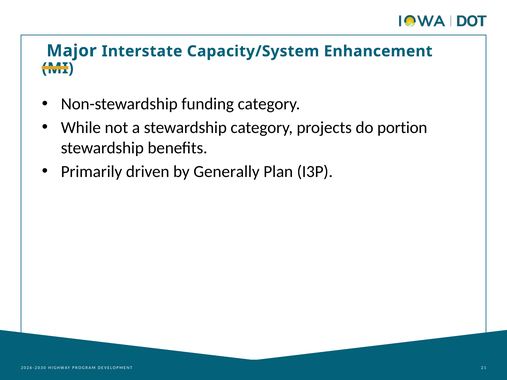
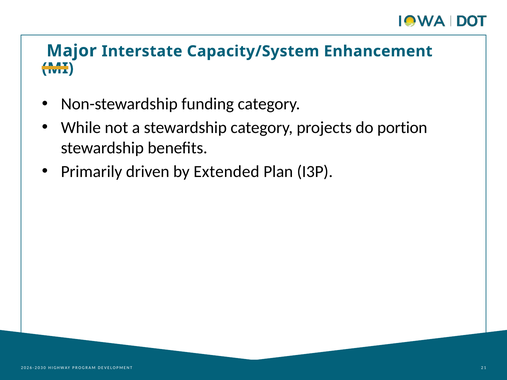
Generally: Generally -> Extended
